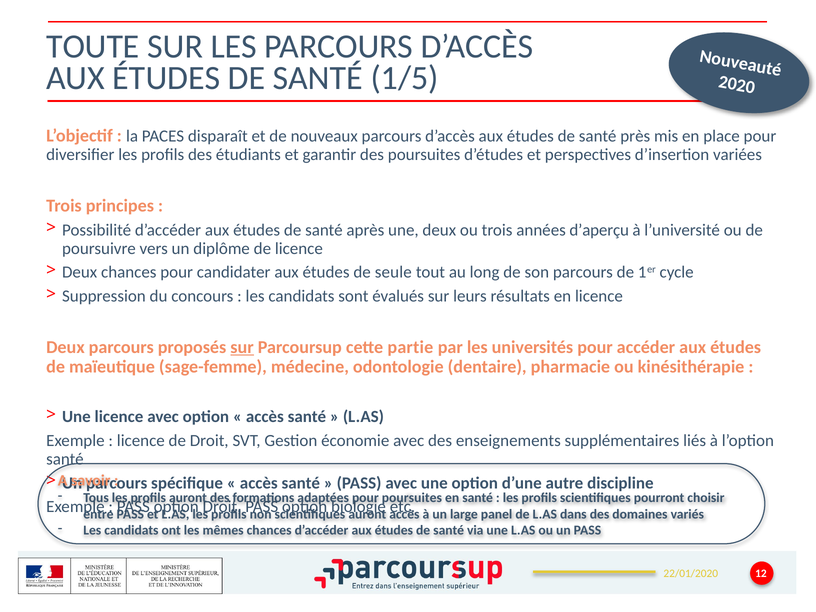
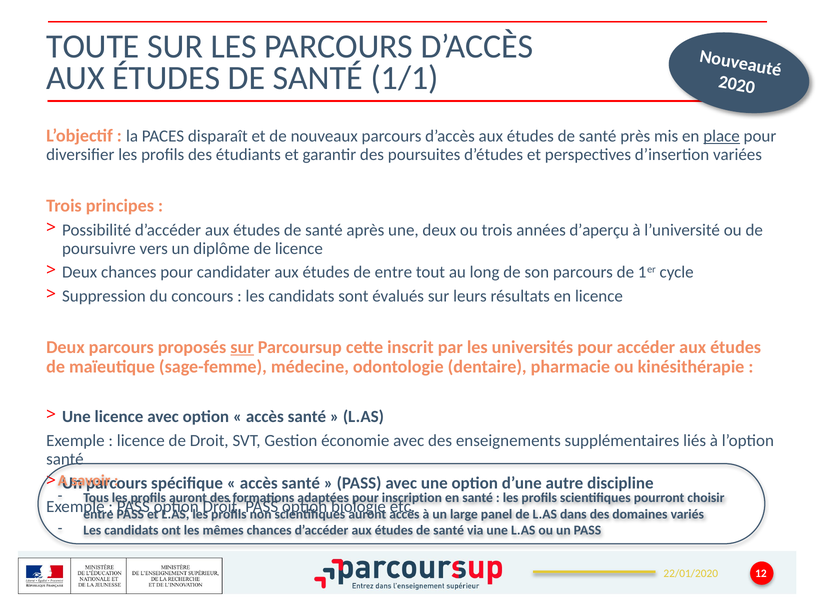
1/5: 1/5 -> 1/1
place underline: none -> present
de seule: seule -> entre
partie: partie -> inscrit
poursuites at (412, 498): poursuites -> inscription
